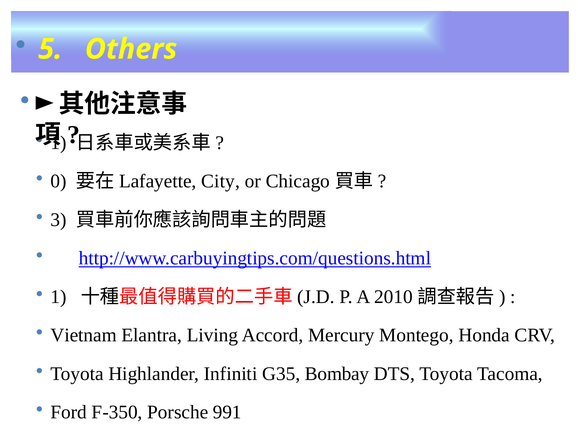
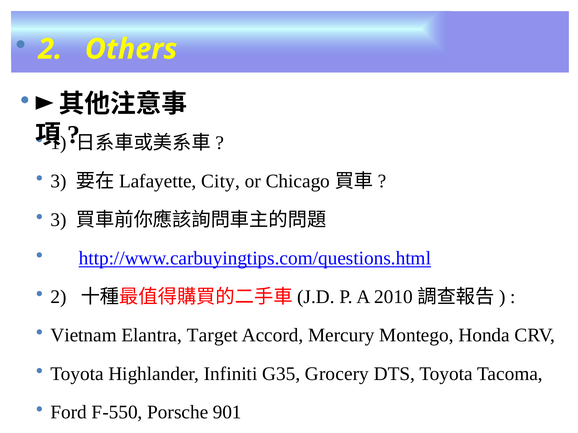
5 at (50, 49): 5 -> 2
0 at (58, 182): 0 -> 3
1 at (58, 297): 1 -> 2
Living: Living -> Target
Bombay: Bombay -> Grocery
F-350: F-350 -> F-550
991: 991 -> 901
